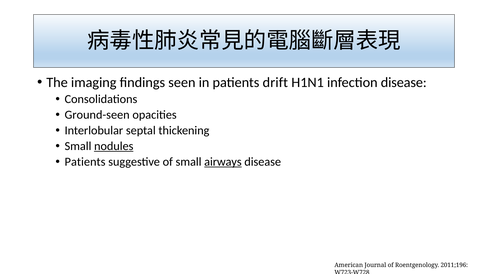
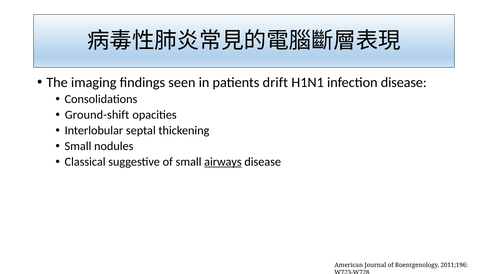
Ground-seen: Ground-seen -> Ground-shift
nodules underline: present -> none
Patients at (85, 162): Patients -> Classical
